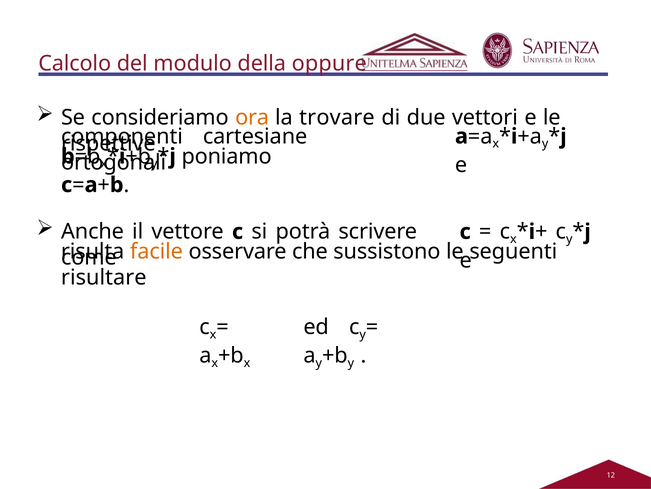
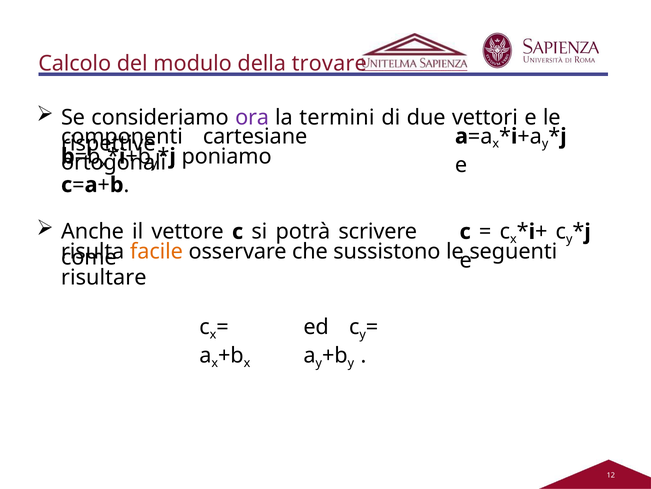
oppure: oppure -> trovare
ora colour: orange -> purple
trovare: trovare -> termini
